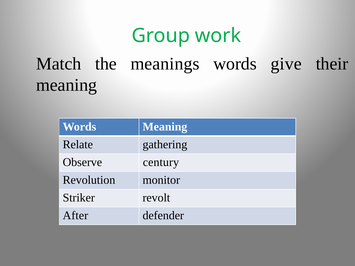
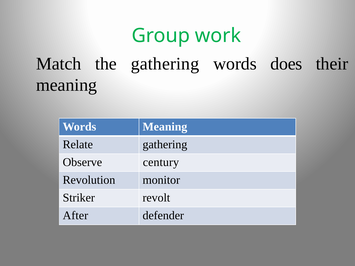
the meanings: meanings -> gathering
give: give -> does
